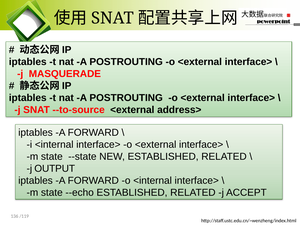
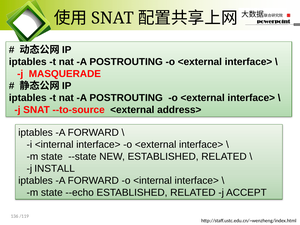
OUTPUT: OUTPUT -> INSTALL
